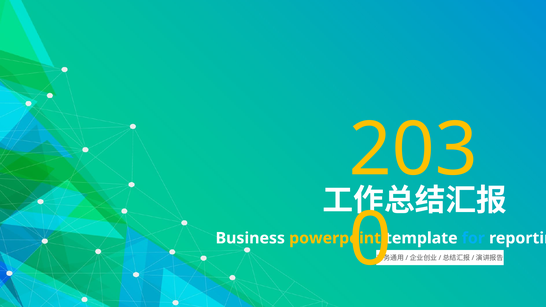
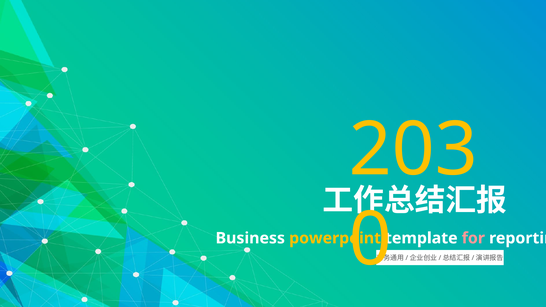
for colour: light blue -> pink
